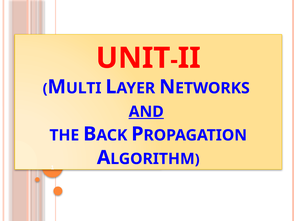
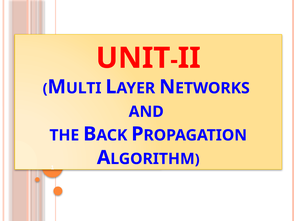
AND underline: present -> none
